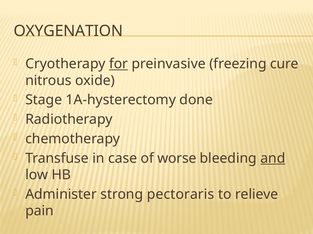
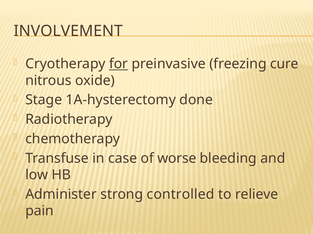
OXYGENATION: OXYGENATION -> INVOLVEMENT
and underline: present -> none
pectoraris: pectoraris -> controlled
